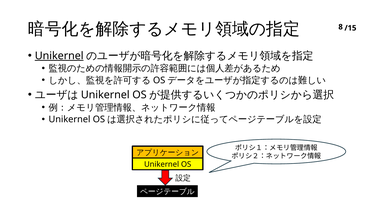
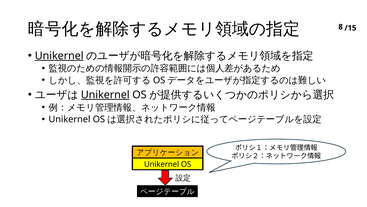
Unikernel at (105, 95) underline: none -> present
